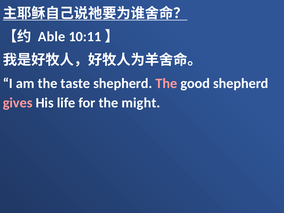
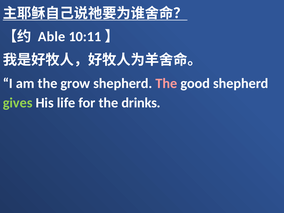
taste: taste -> grow
gives colour: pink -> light green
might: might -> drinks
